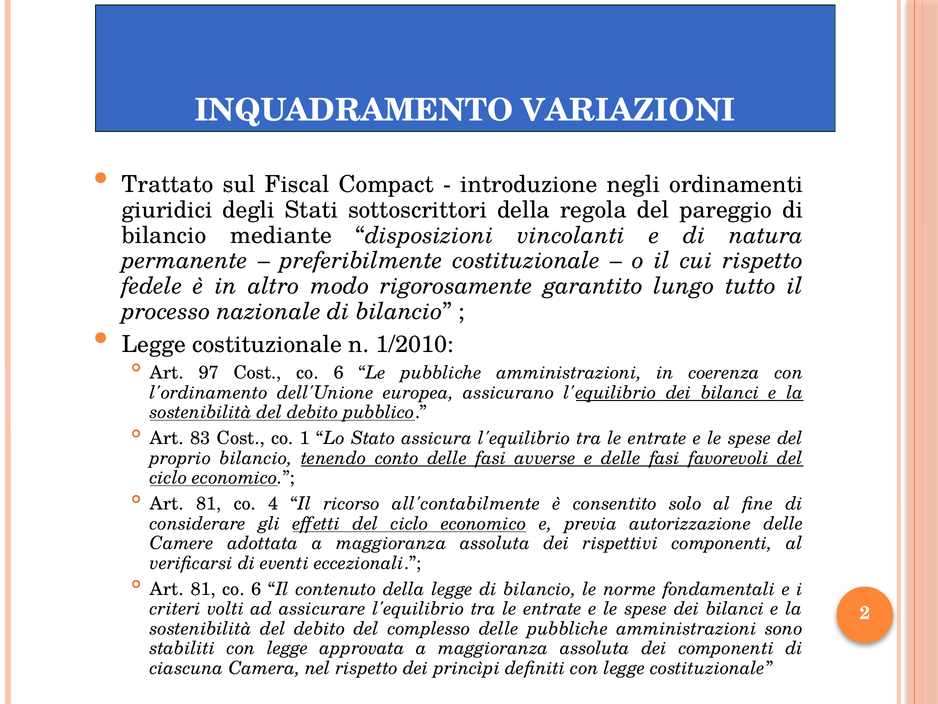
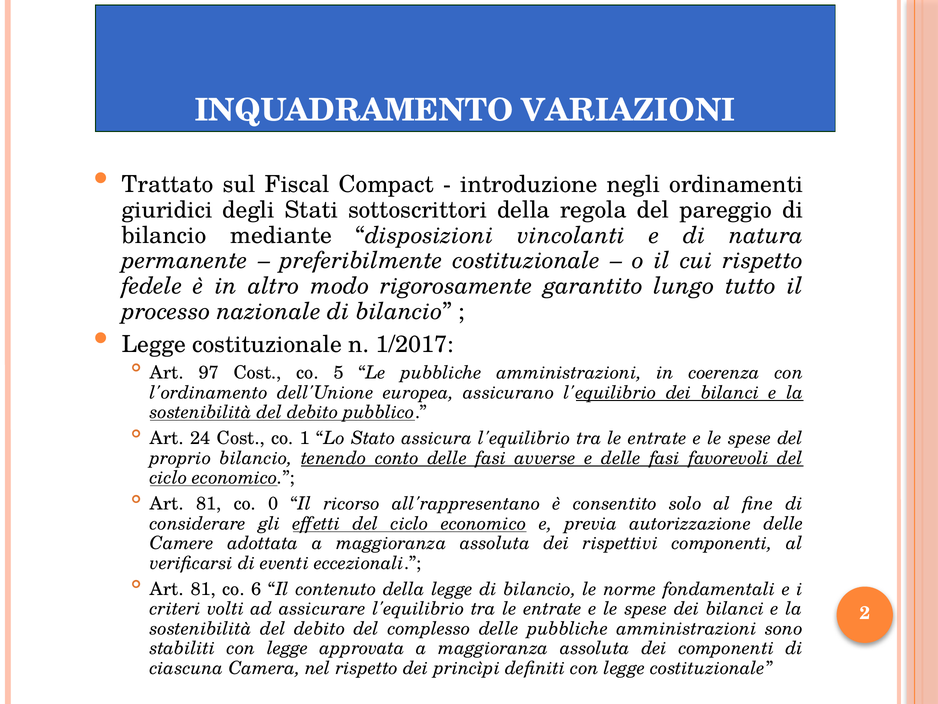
1/2010: 1/2010 -> 1/2017
Cost co 6: 6 -> 5
83: 83 -> 24
4: 4 -> 0
all'contabilmente: all'contabilmente -> all'rappresentano
